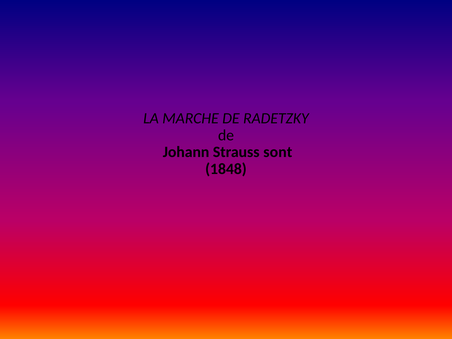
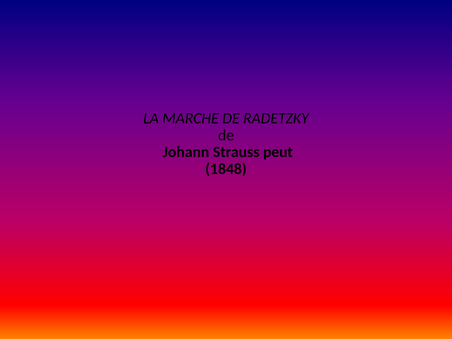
sont: sont -> peut
